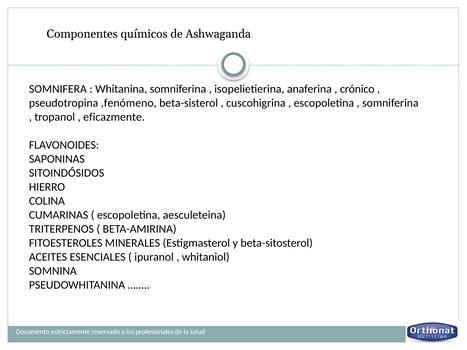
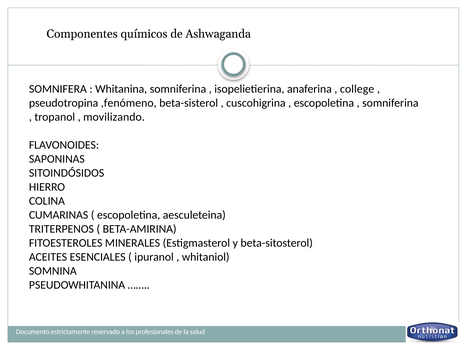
crónico: crónico -> college
eficazmente: eficazmente -> movilizando
